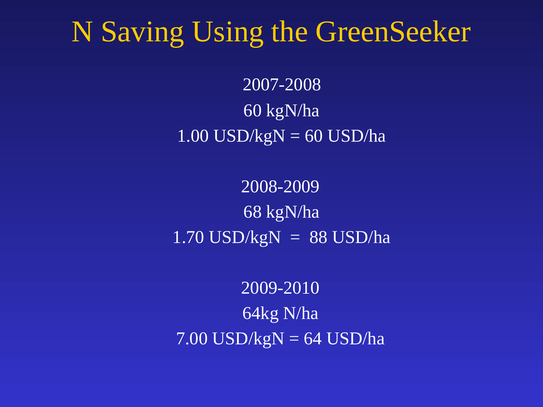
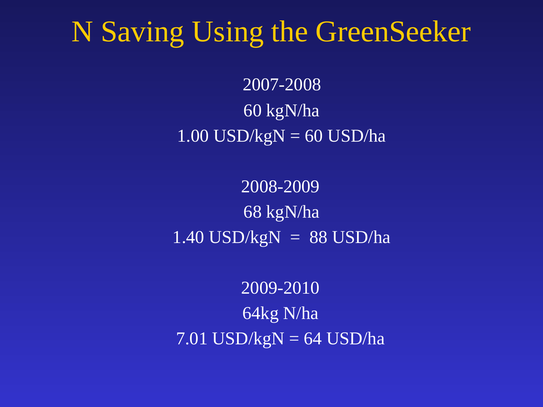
1.70: 1.70 -> 1.40
7.00: 7.00 -> 7.01
